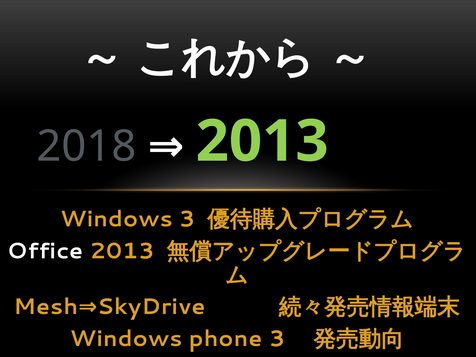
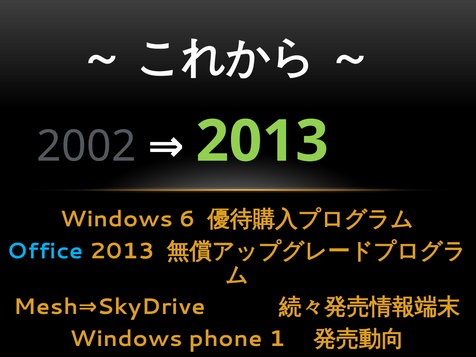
2018: 2018 -> 2002
Windows 3: 3 -> 6
Office colour: white -> light blue
phone 3: 3 -> 1
